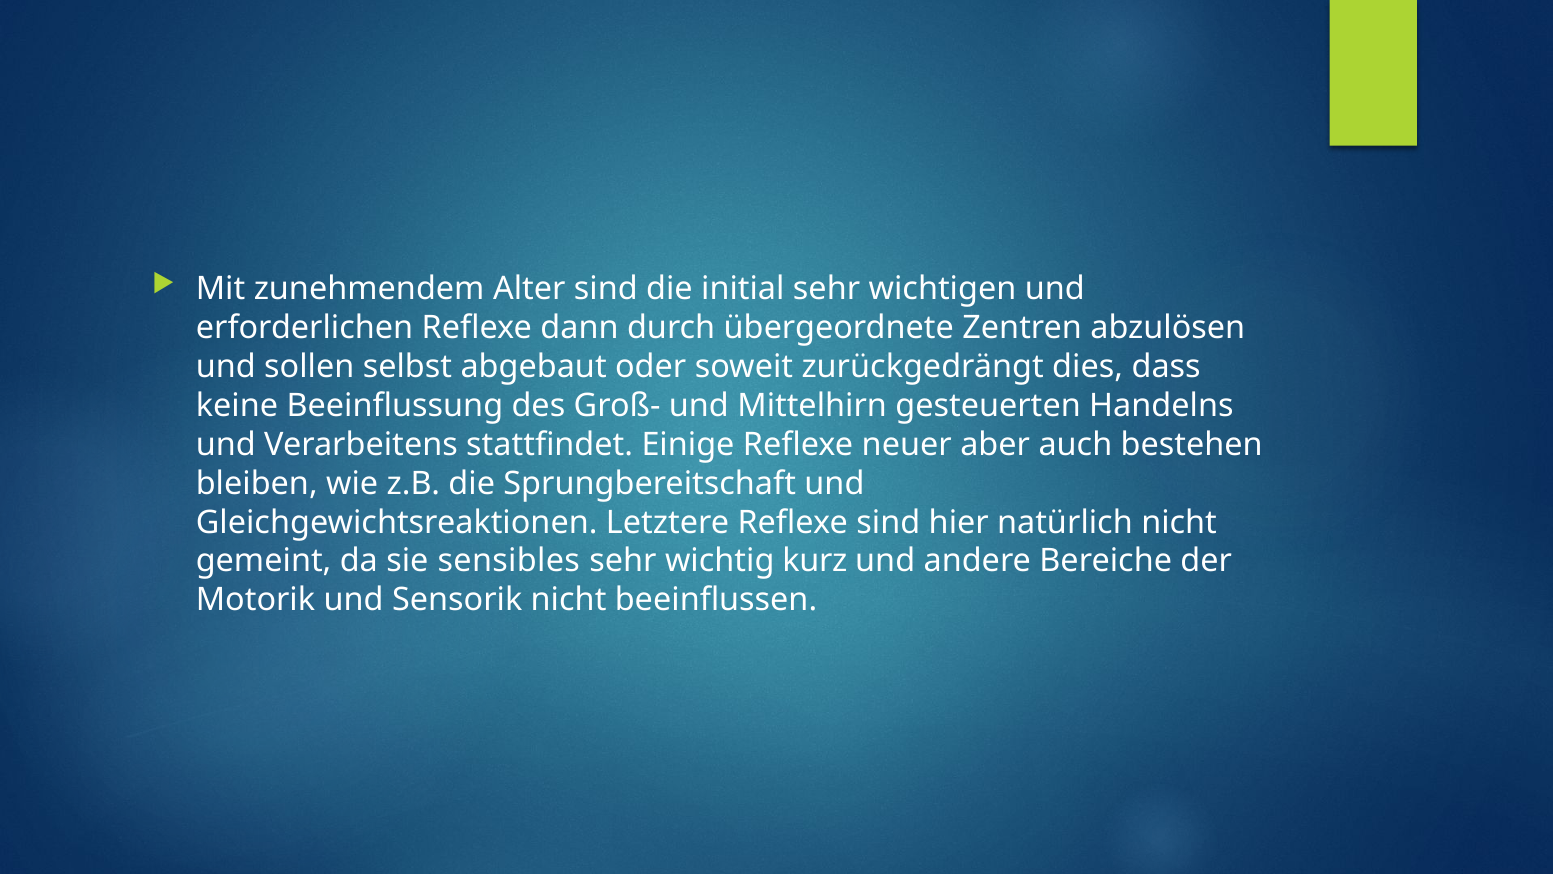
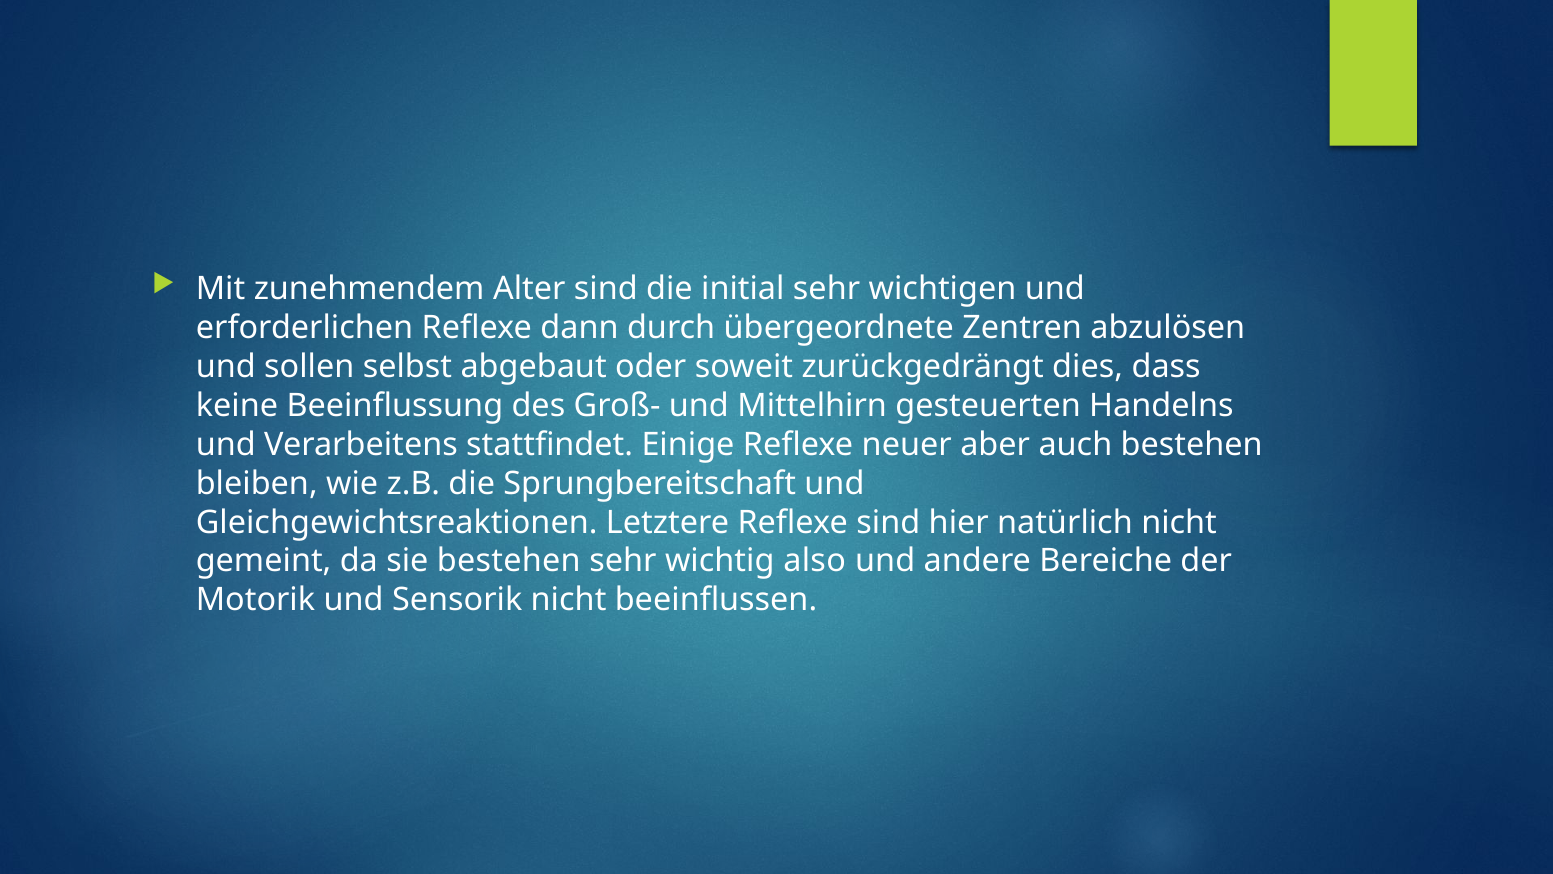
sie sensibles: sensibles -> bestehen
kurz: kurz -> also
